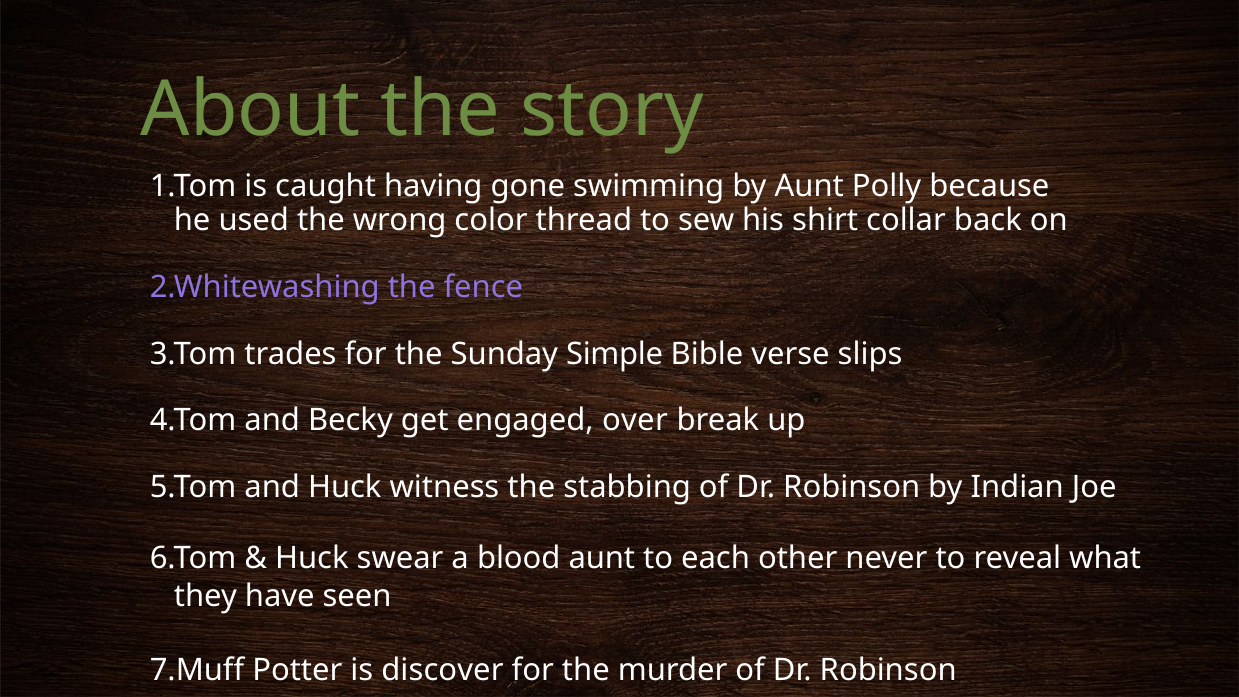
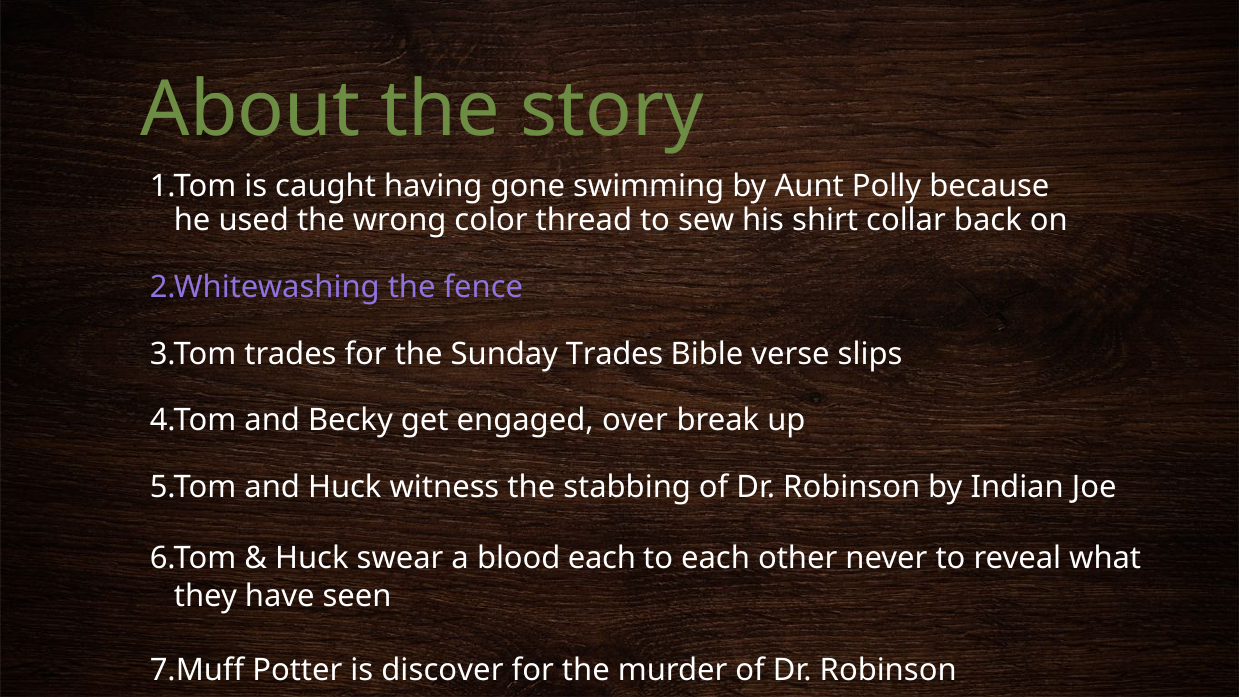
Sunday Simple: Simple -> Trades
blood aunt: aunt -> each
